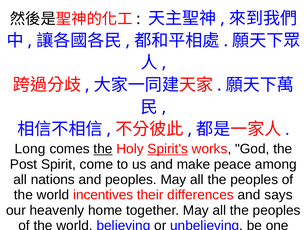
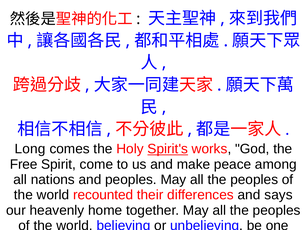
the at (103, 149) underline: present -> none
Post: Post -> Free
incentives: incentives -> recounted
